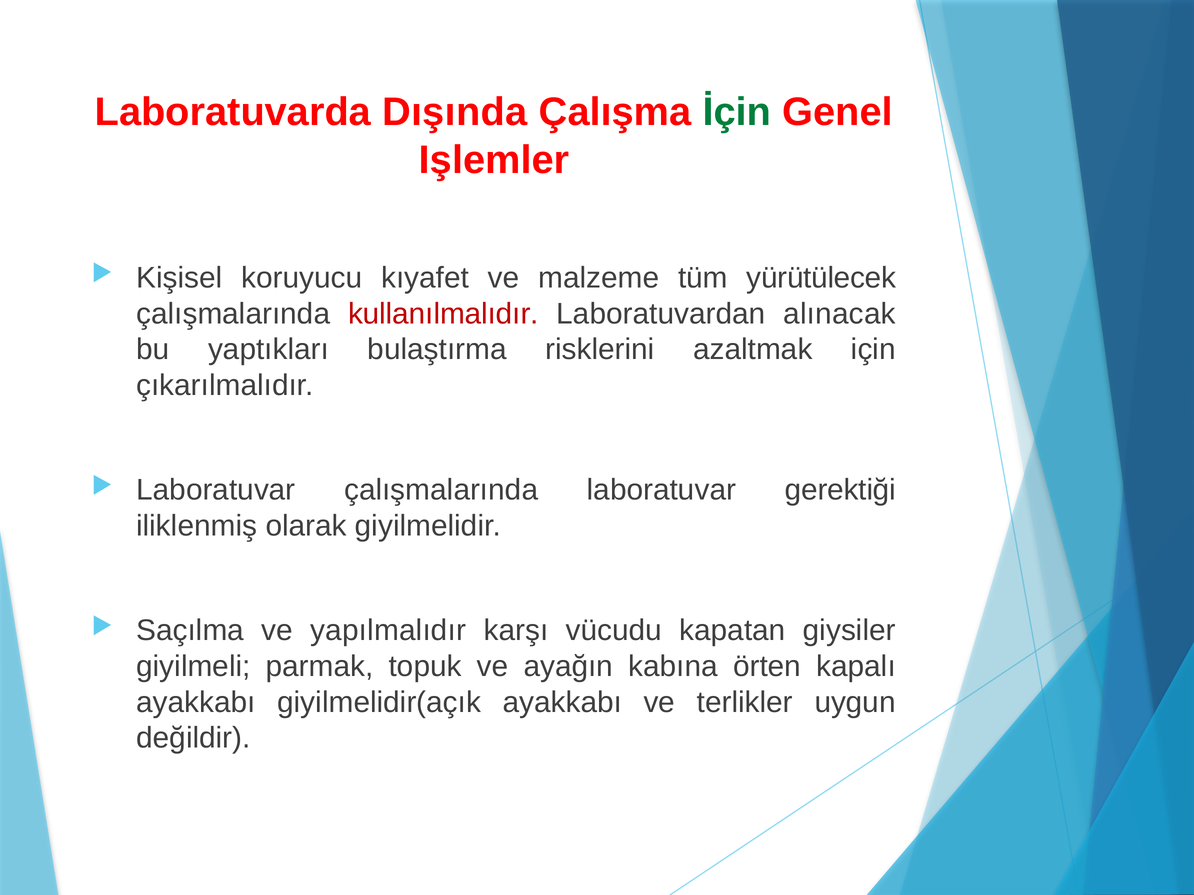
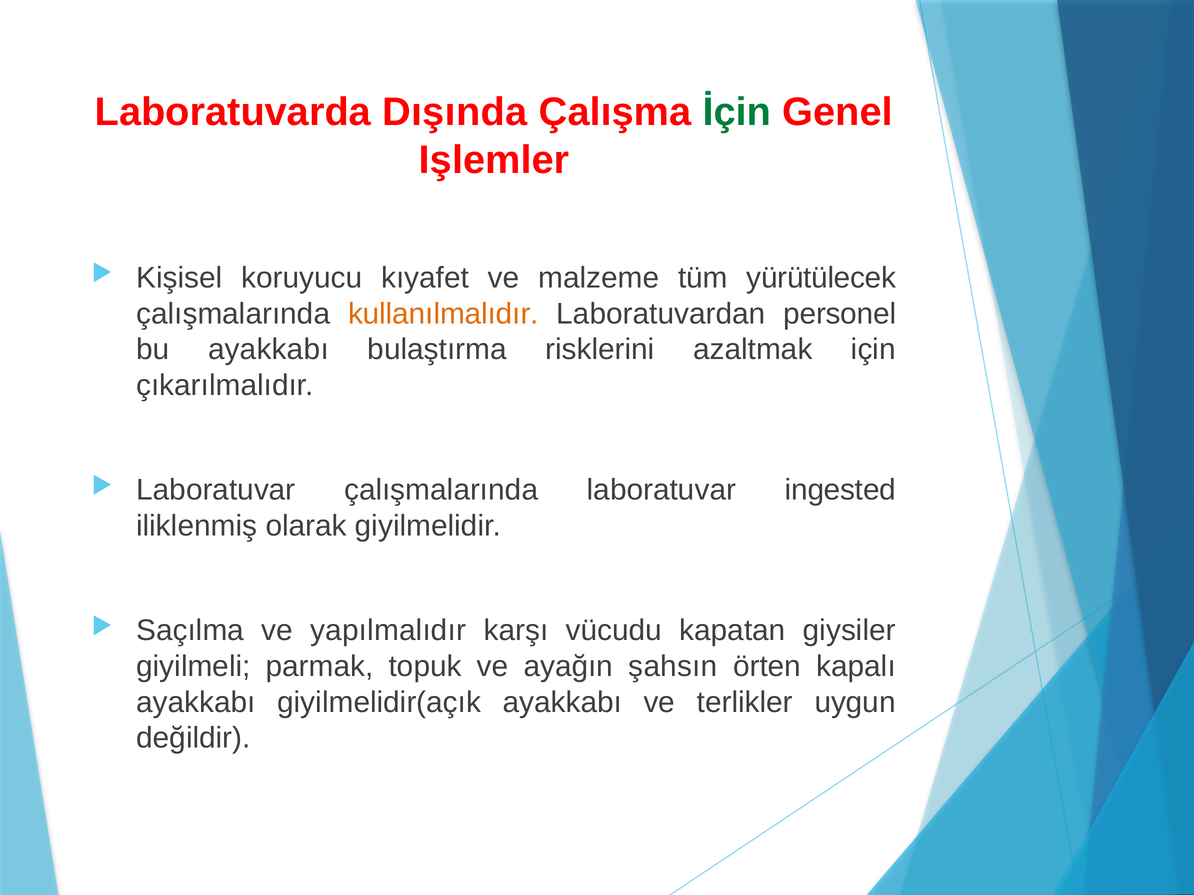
kullanılmalıdır colour: red -> orange
alınacak: alınacak -> personel
bu yaptıkları: yaptıkları -> ayakkabı
gerektiği: gerektiği -> ingested
kabına: kabına -> şahsın
